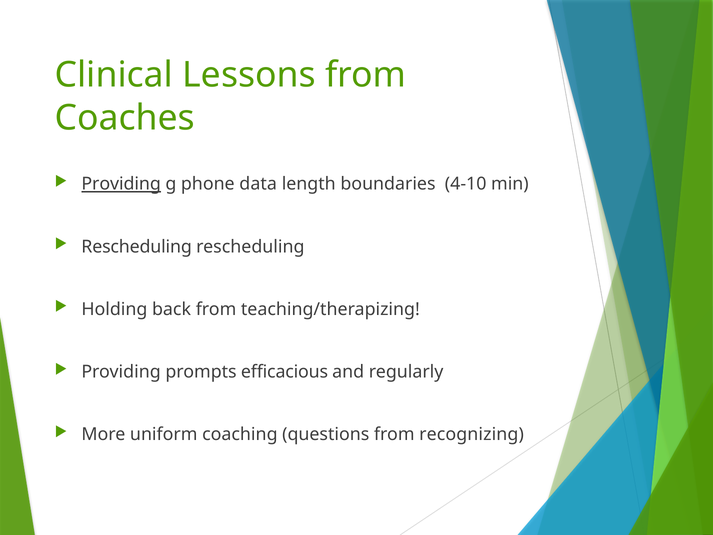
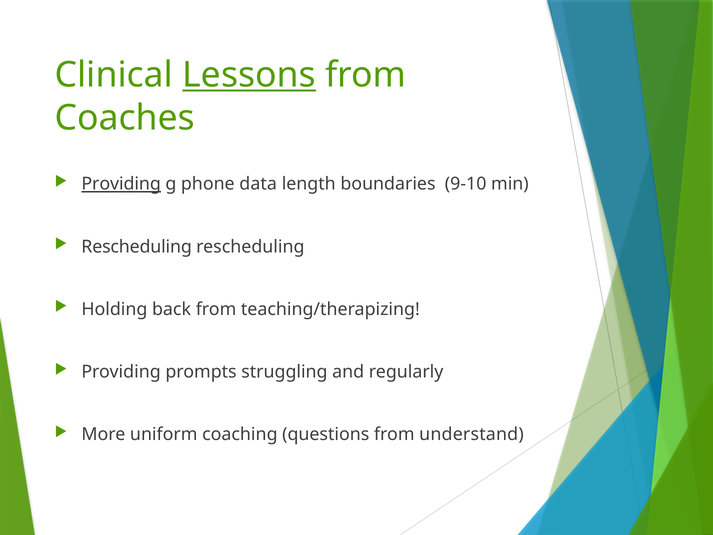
Lessons underline: none -> present
4-10: 4-10 -> 9-10
efficacious: efficacious -> struggling
recognizing: recognizing -> understand
